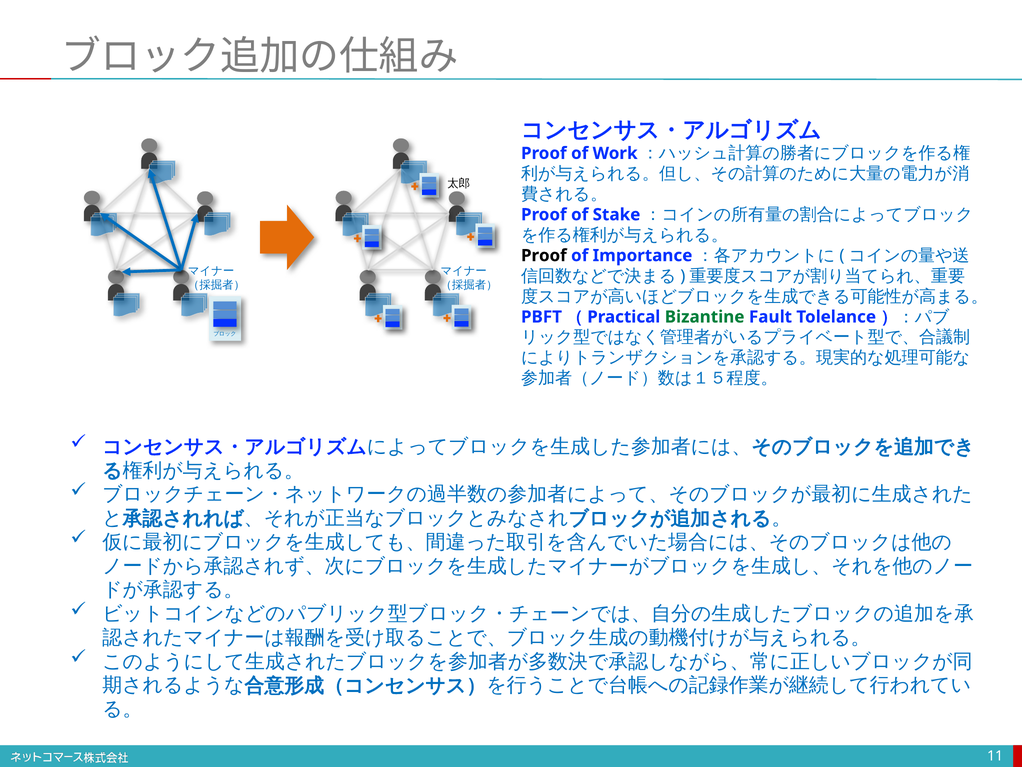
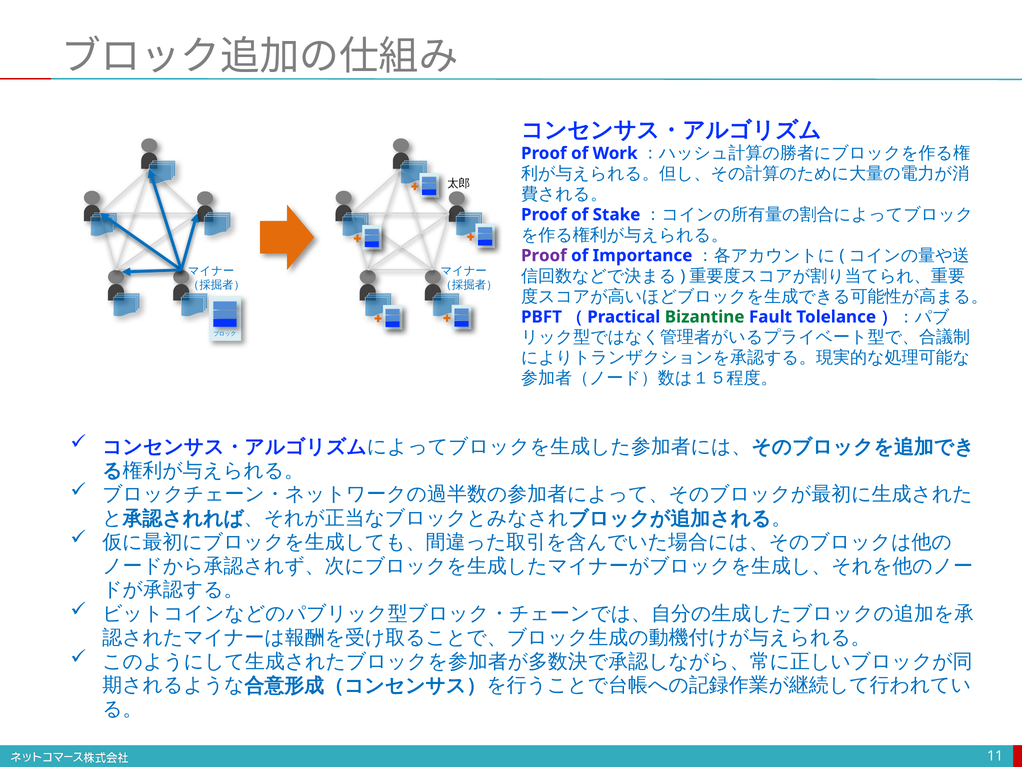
Proof at (544, 255) colour: black -> purple
